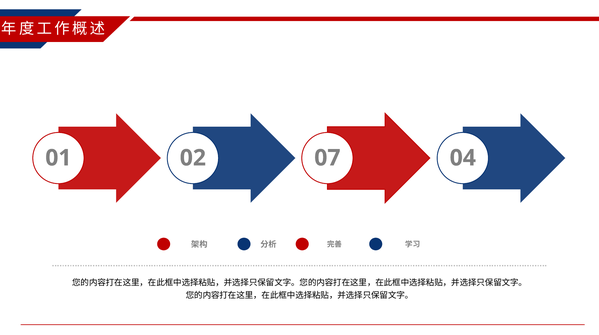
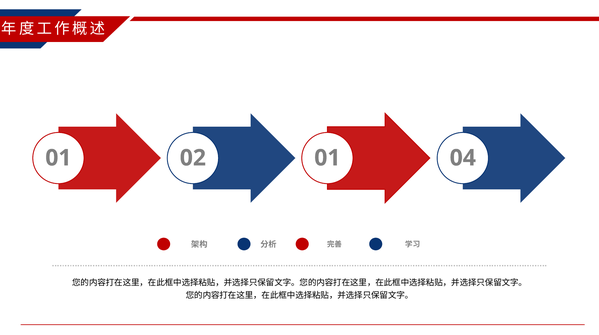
02 07: 07 -> 01
